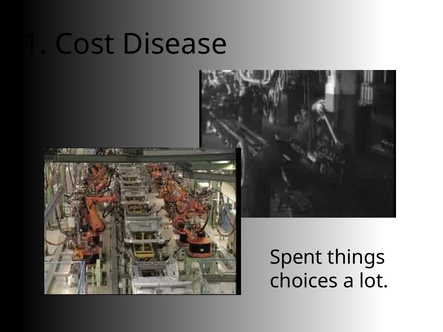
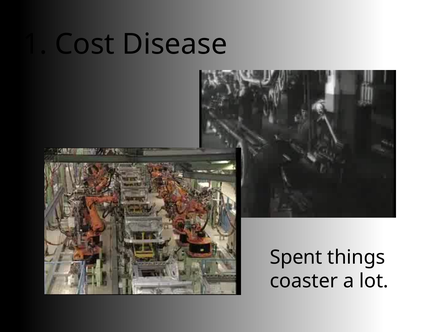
choices: choices -> coaster
